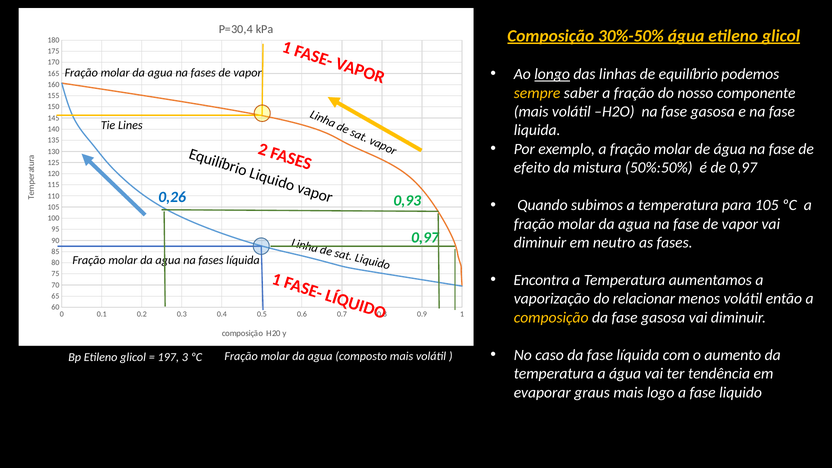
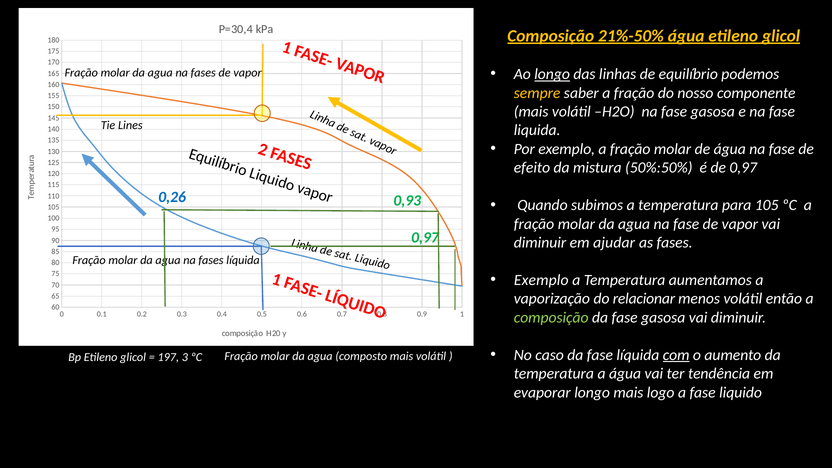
30%-50%: 30%-50% -> 21%-50%
neutro: neutro -> ajudar
Encontra at (541, 280): Encontra -> Exemplo
composição at (551, 318) colour: yellow -> light green
com underline: none -> present
evaporar graus: graus -> longo
